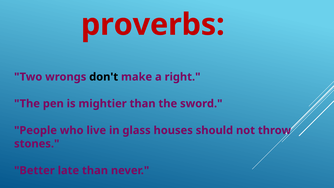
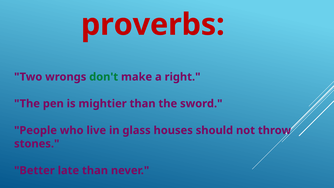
don't colour: black -> green
